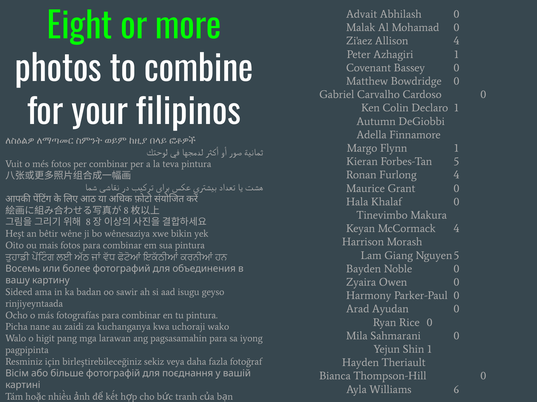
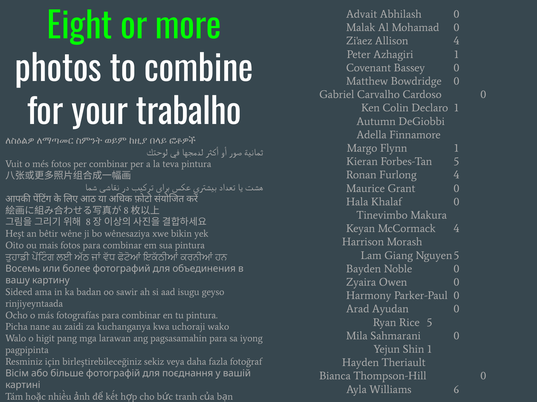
filipinos: filipinos -> trabalho
Rice 0: 0 -> 5
